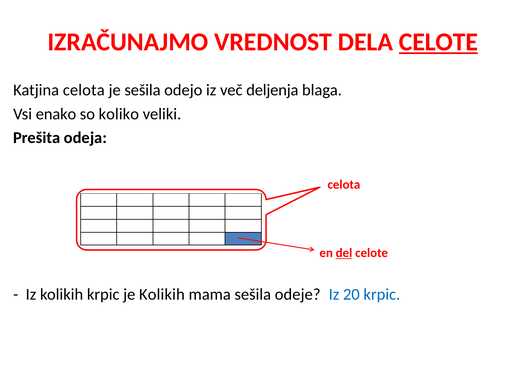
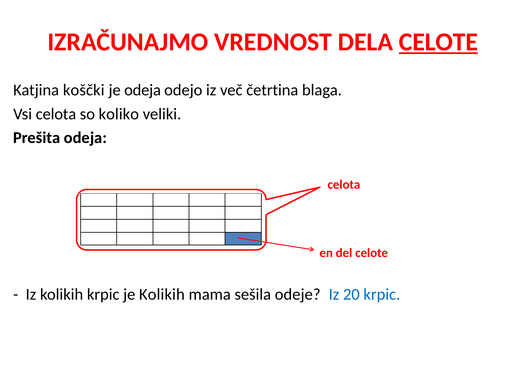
Katjina celota: celota -> koščki
je sešila: sešila -> odeja
deljenja: deljenja -> četrtina
Vsi enako: enako -> celota
del underline: present -> none
